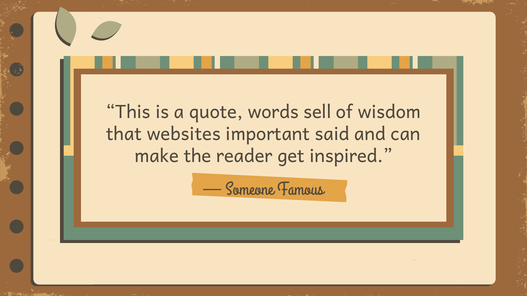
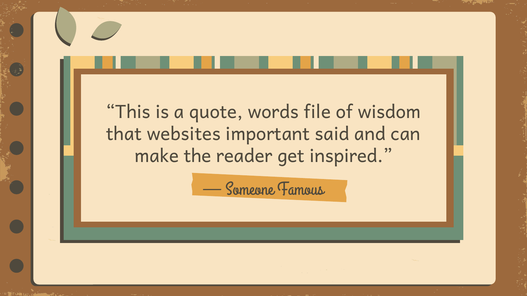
sell: sell -> file
